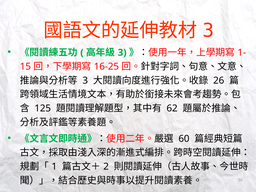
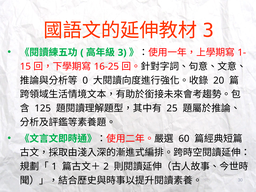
3 at (85, 80): 3 -> 0
26: 26 -> 20
62: 62 -> 25
